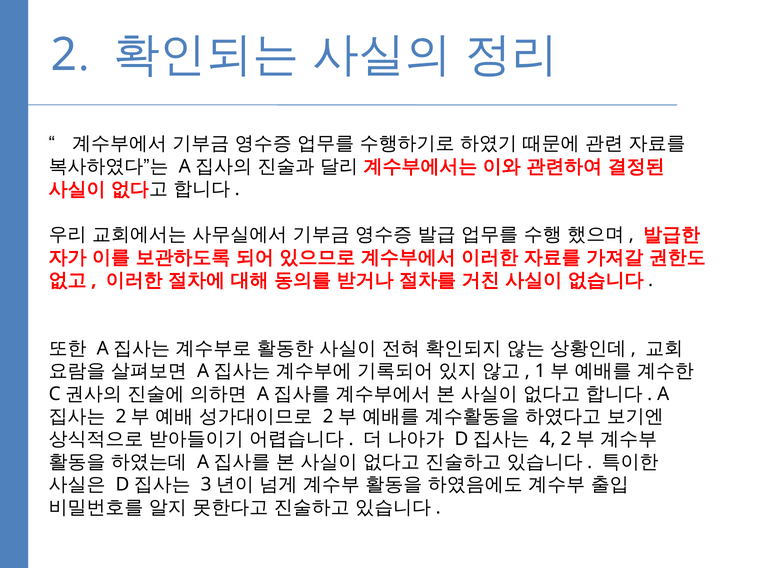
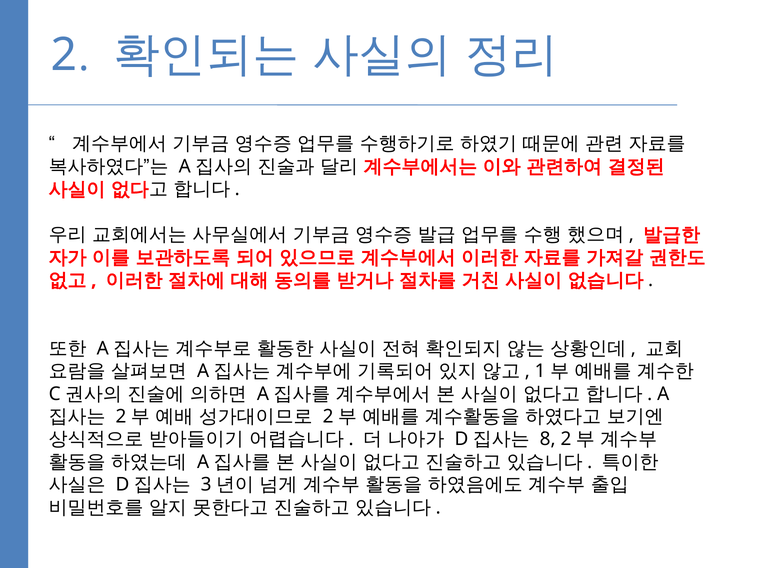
4: 4 -> 8
